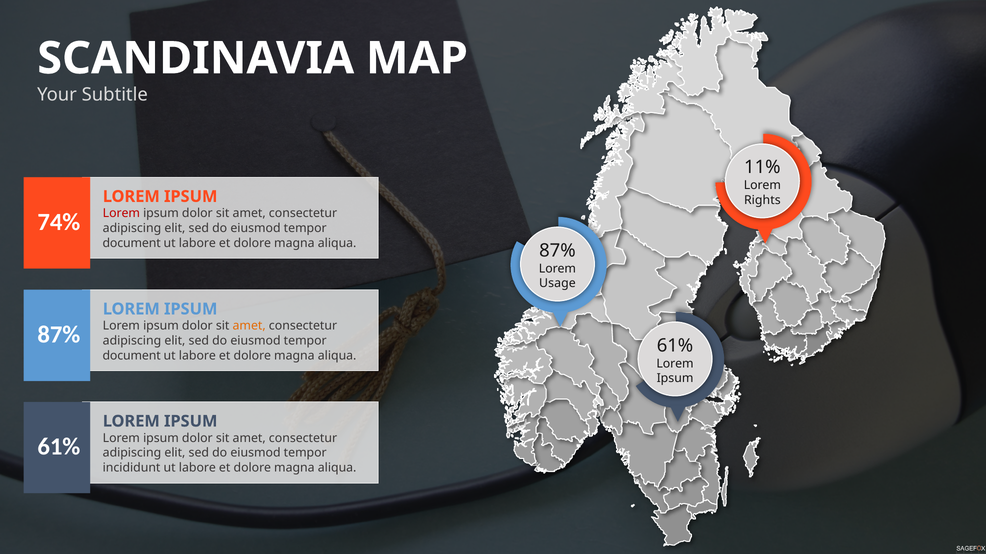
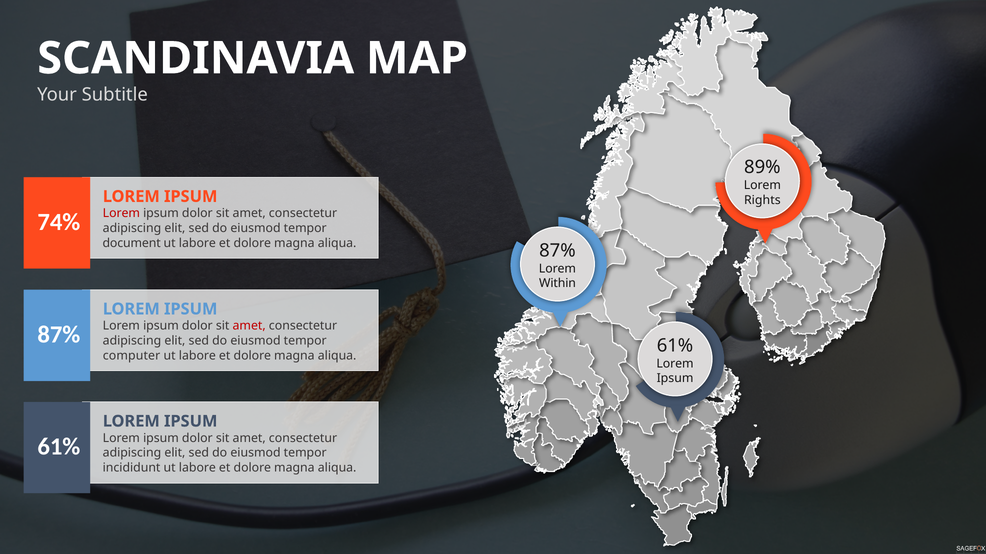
11%: 11% -> 89%
Usage: Usage -> Within
amet at (249, 326) colour: orange -> red
document at (132, 356): document -> computer
